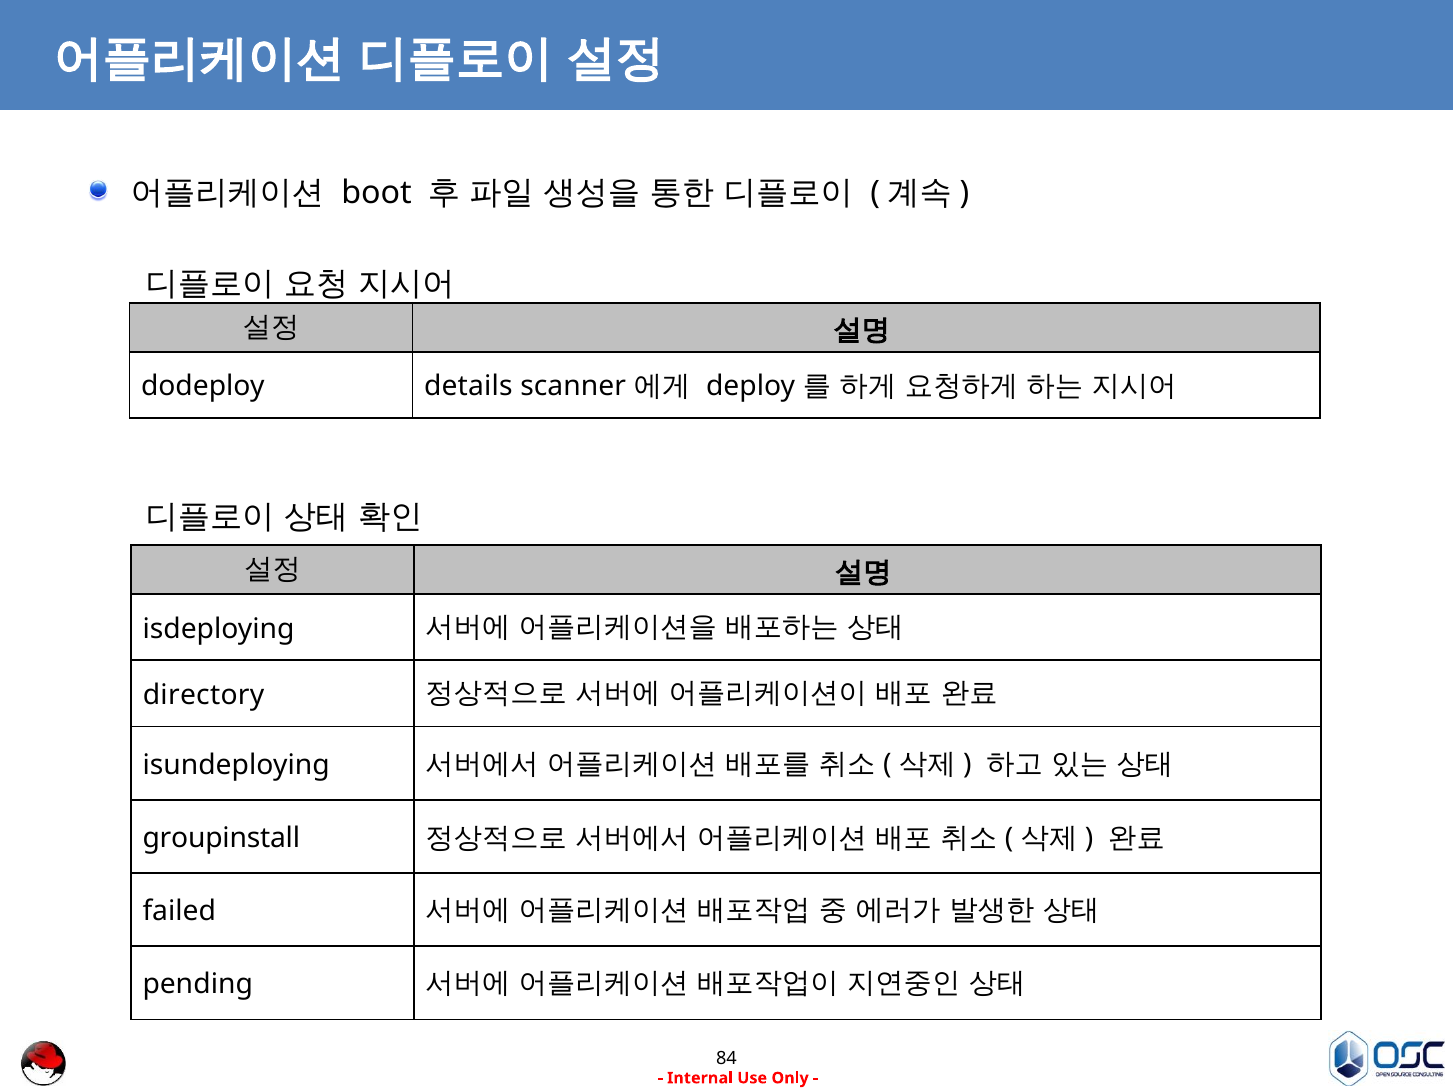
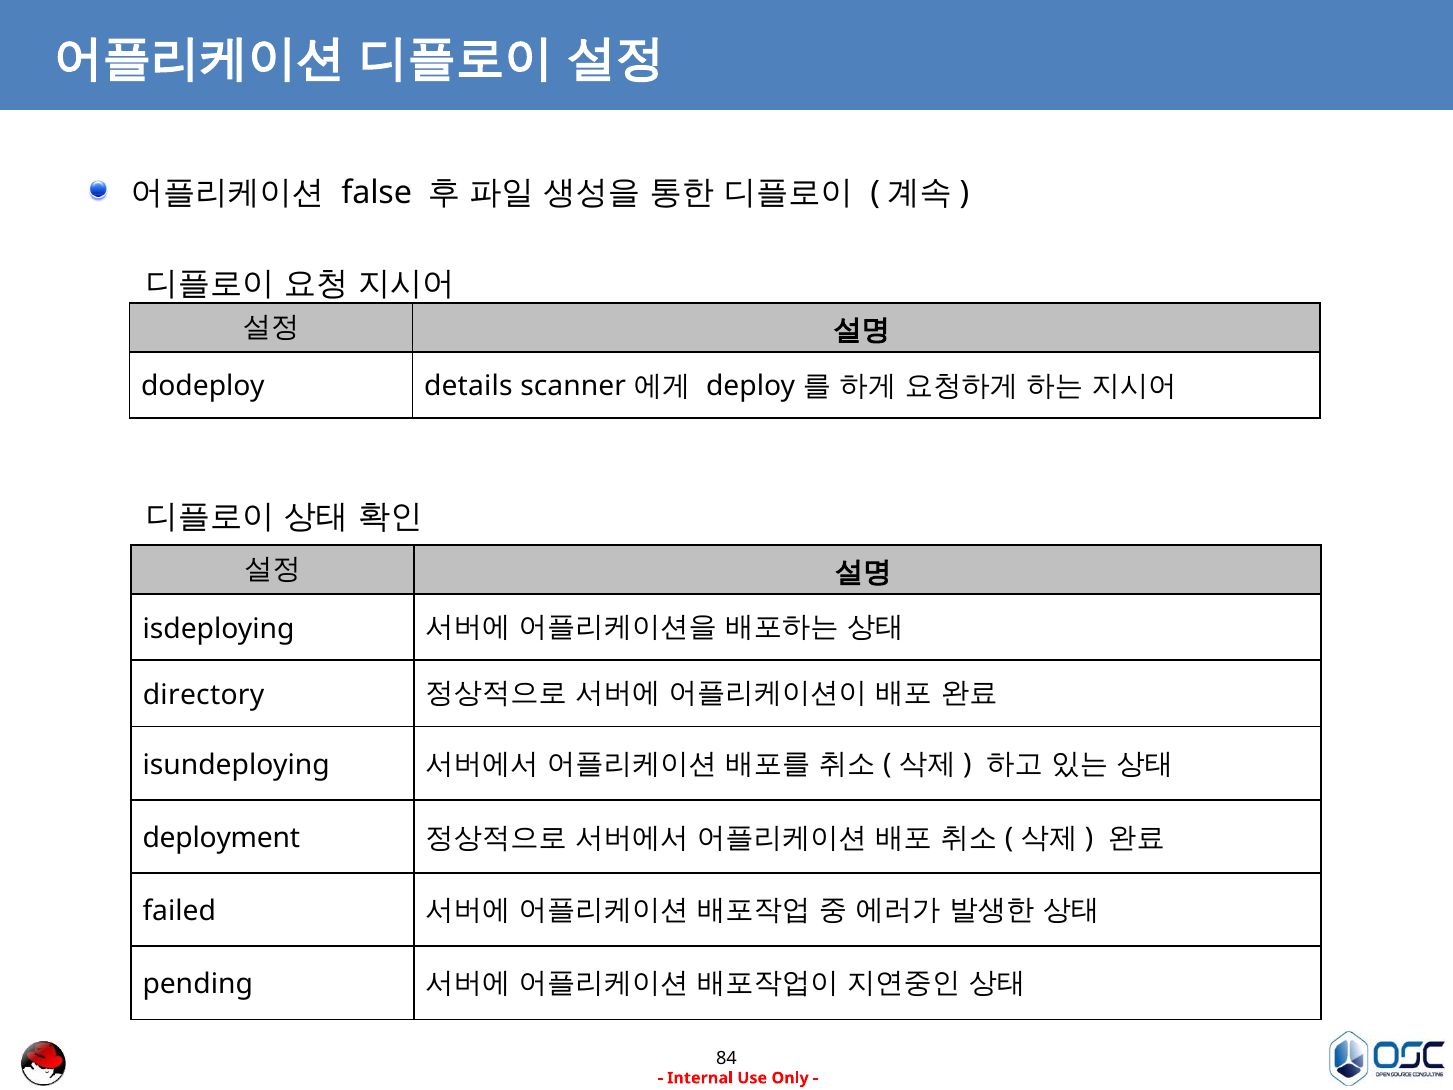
boot: boot -> false
groupinstall: groupinstall -> deployment
